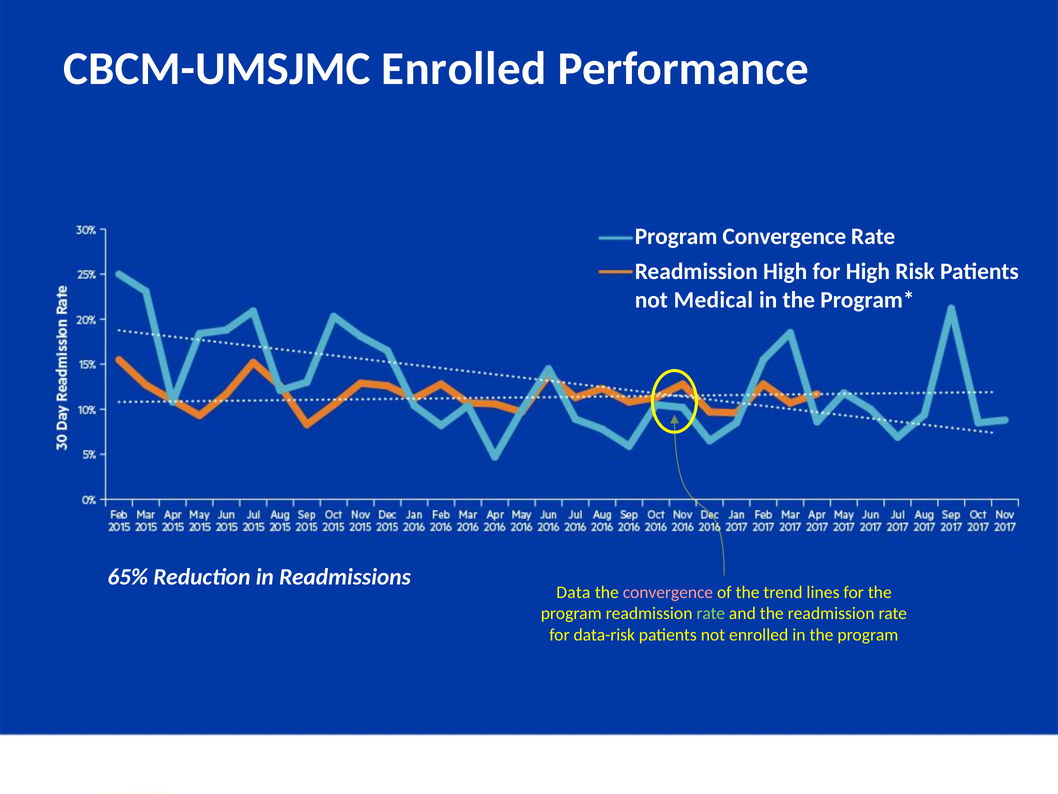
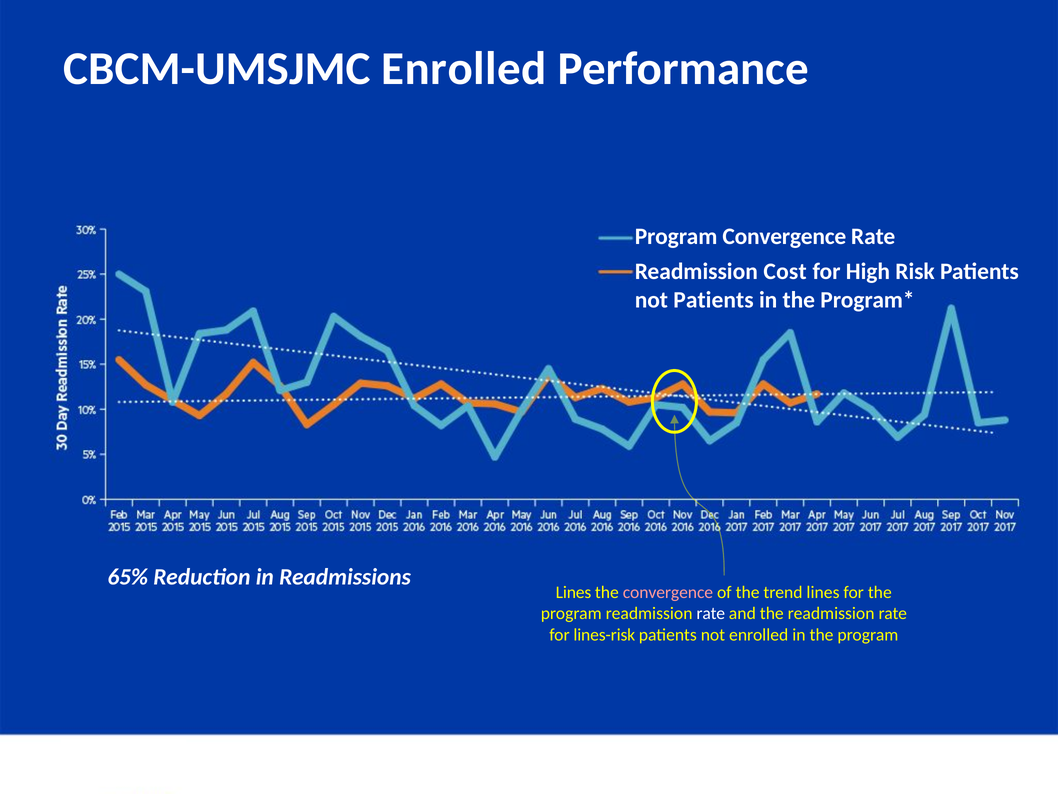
Readmission High: High -> Cost
not Medical: Medical -> Patients
Data at (573, 592): Data -> Lines
rate at (711, 613) colour: light green -> white
data-risk: data-risk -> lines-risk
